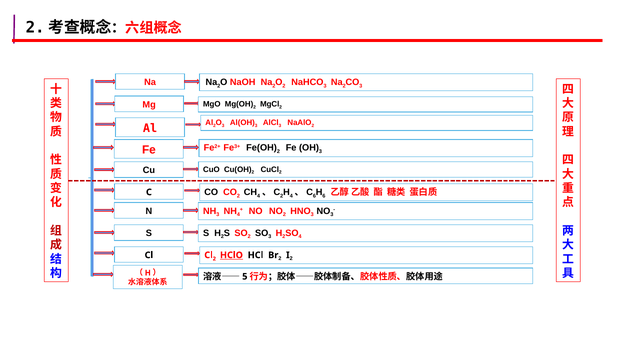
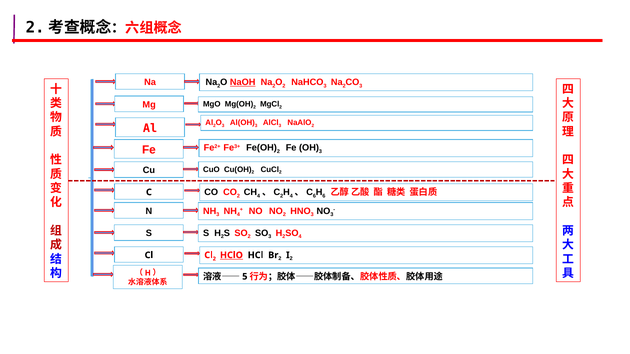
NaOH underline: none -> present
